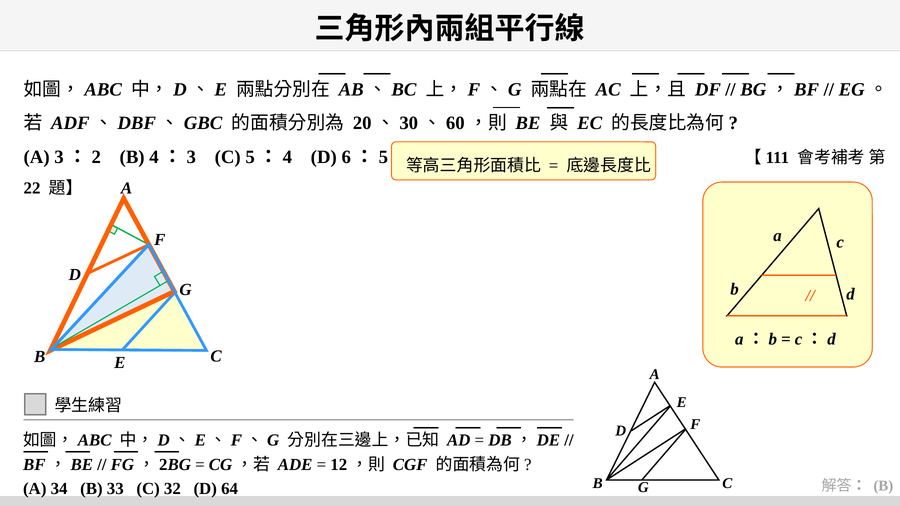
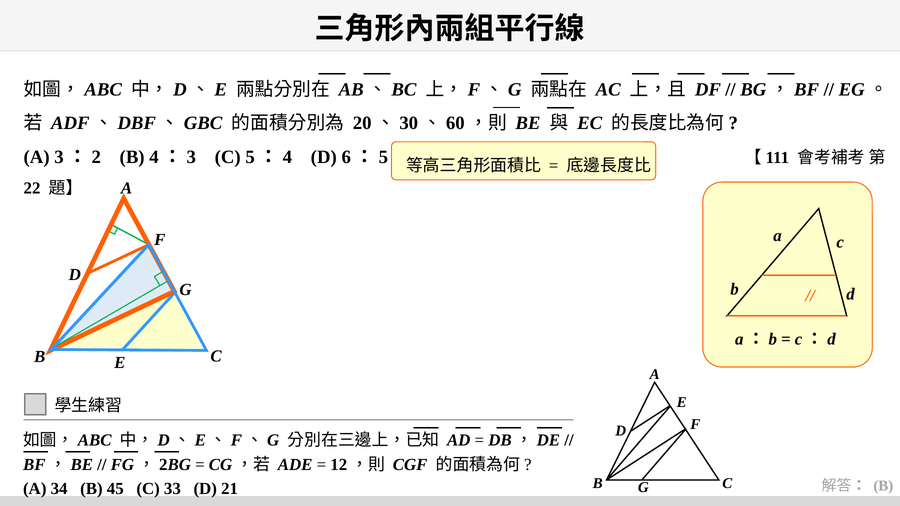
33: 33 -> 45
32: 32 -> 33
64: 64 -> 21
